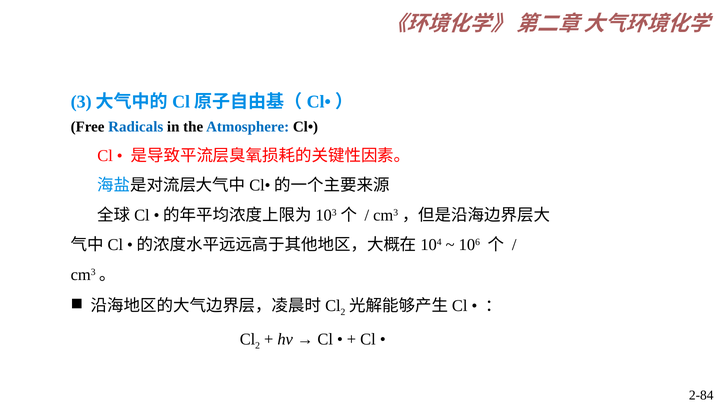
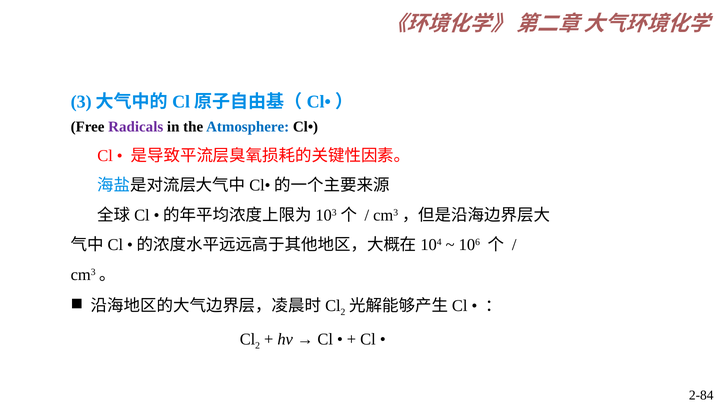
Radicals colour: blue -> purple
